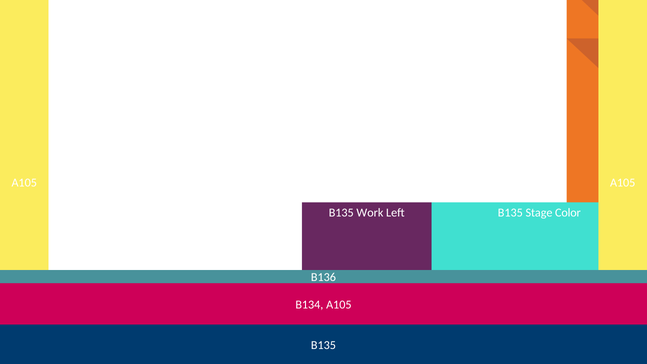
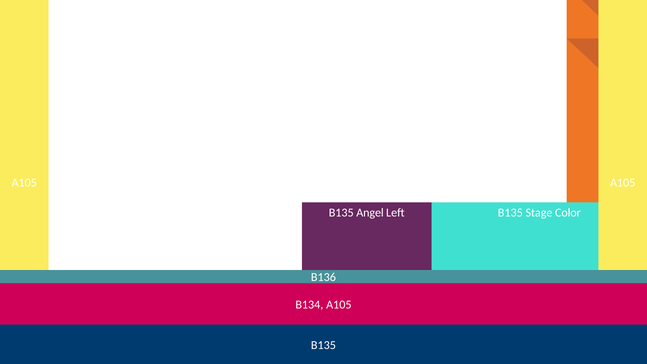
Work: Work -> Angel
